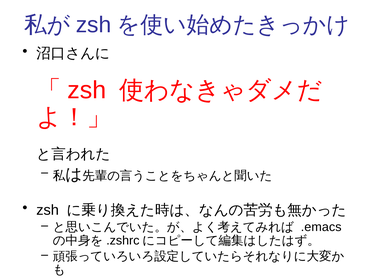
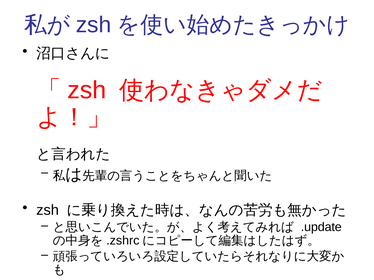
.emacs: .emacs -> .update
